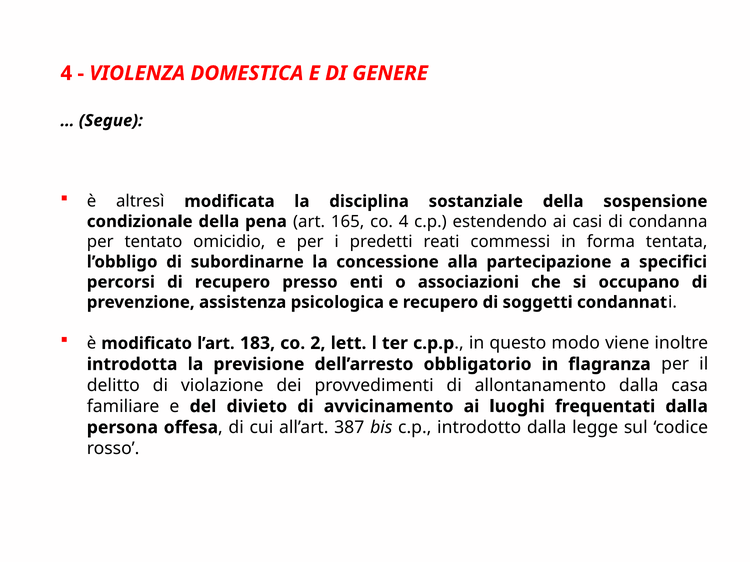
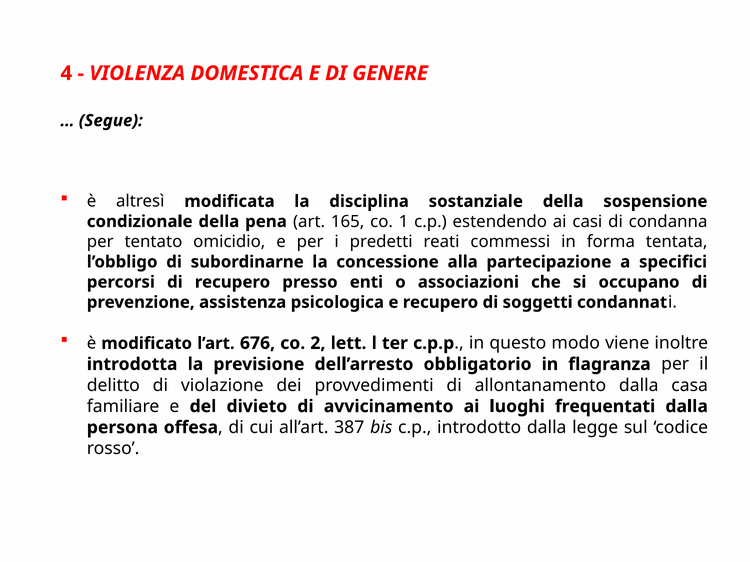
co 4: 4 -> 1
183: 183 -> 676
